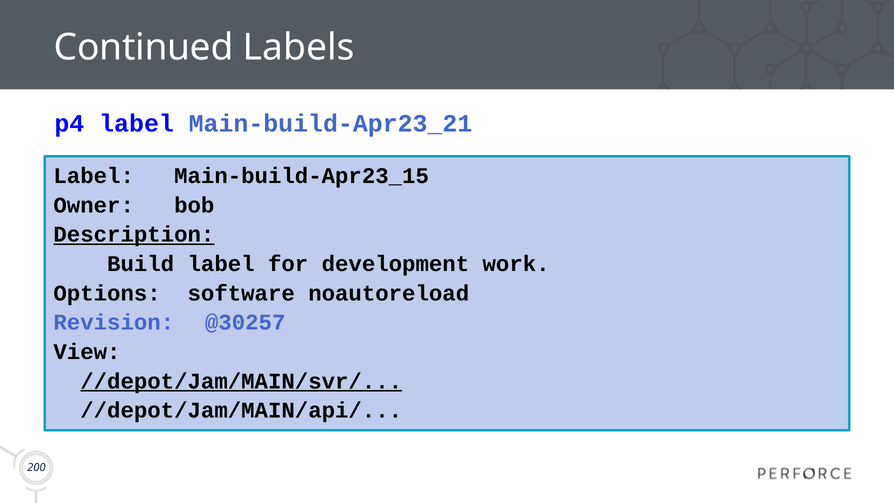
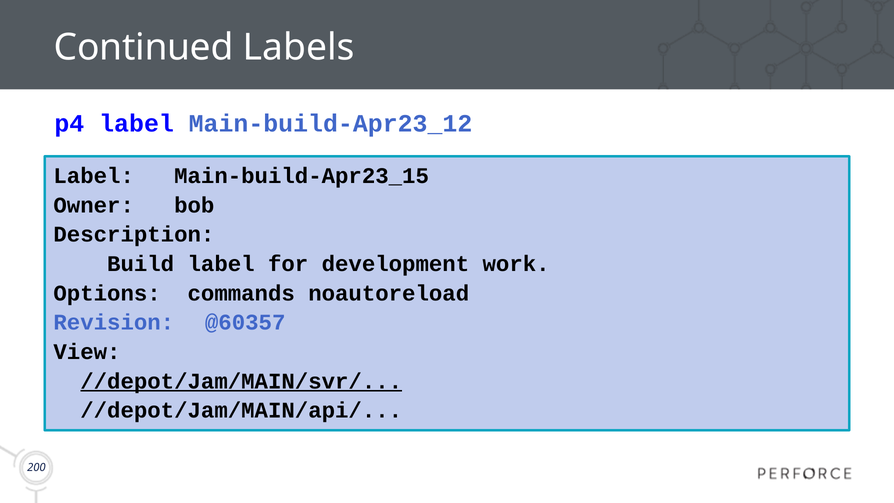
Main-build-Apr23_21: Main-build-Apr23_21 -> Main-build-Apr23_12
Description underline: present -> none
software: software -> commands
@30257: @30257 -> @60357
